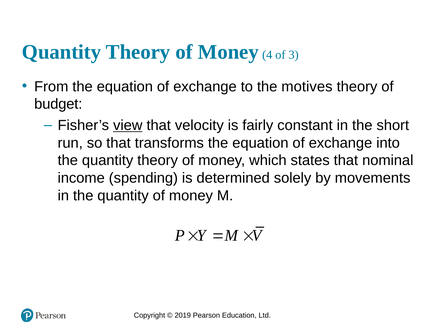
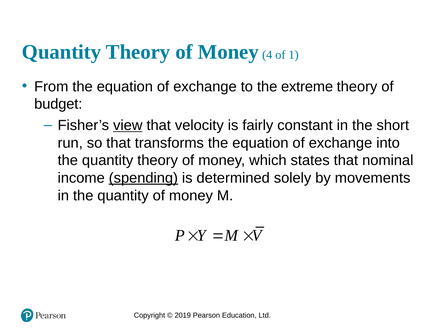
3: 3 -> 1
motives: motives -> extreme
spending underline: none -> present
